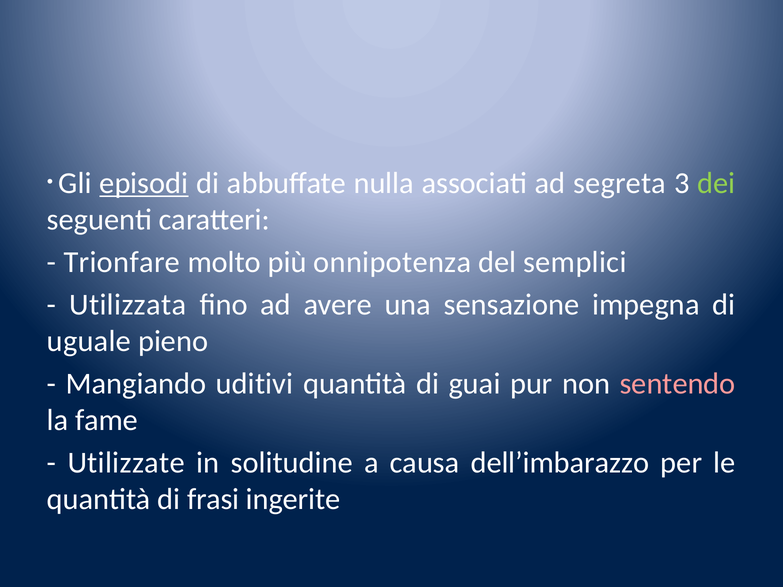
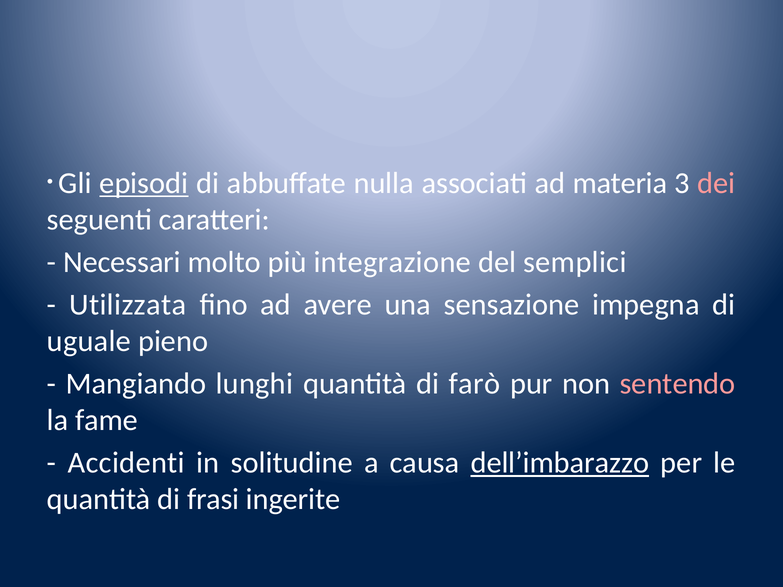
segreta: segreta -> materia
dei colour: light green -> pink
Trionfare: Trionfare -> Necessari
onnipotenza: onnipotenza -> integrazione
uditivi: uditivi -> lunghi
guai: guai -> farò
Utilizzate: Utilizzate -> Accidenti
dell’imbarazzo underline: none -> present
